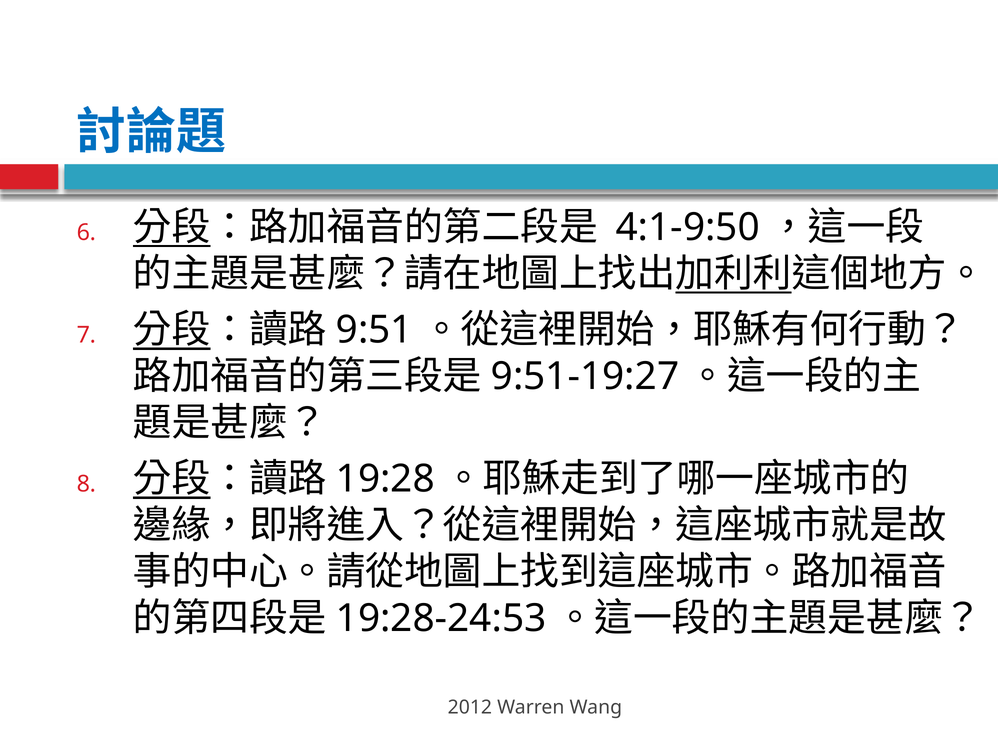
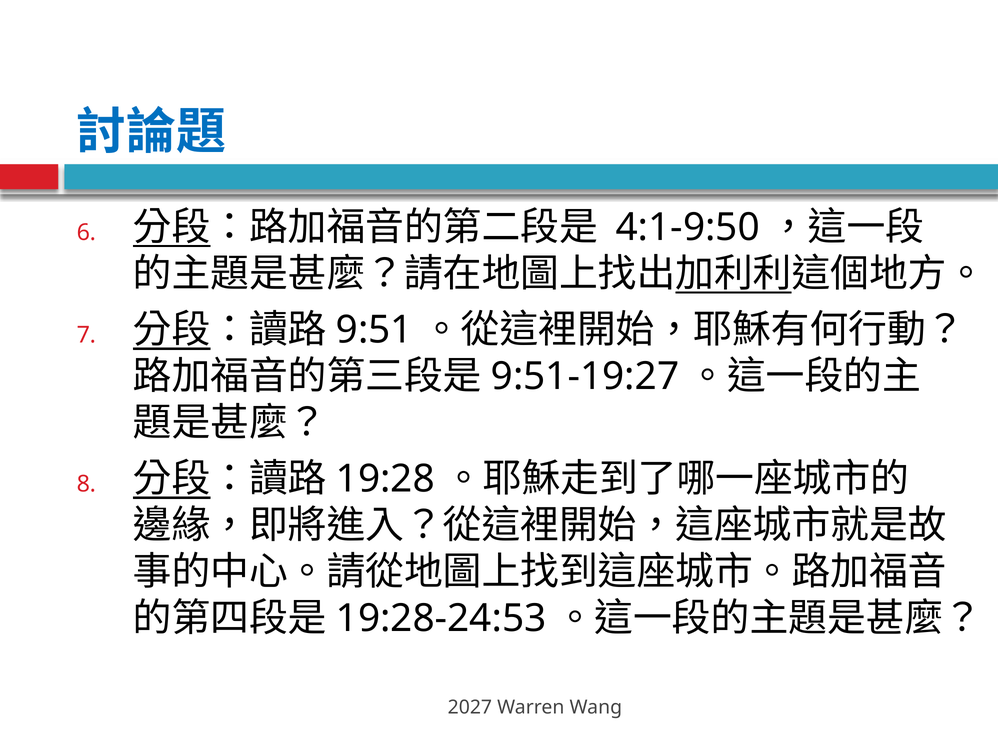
2012: 2012 -> 2027
